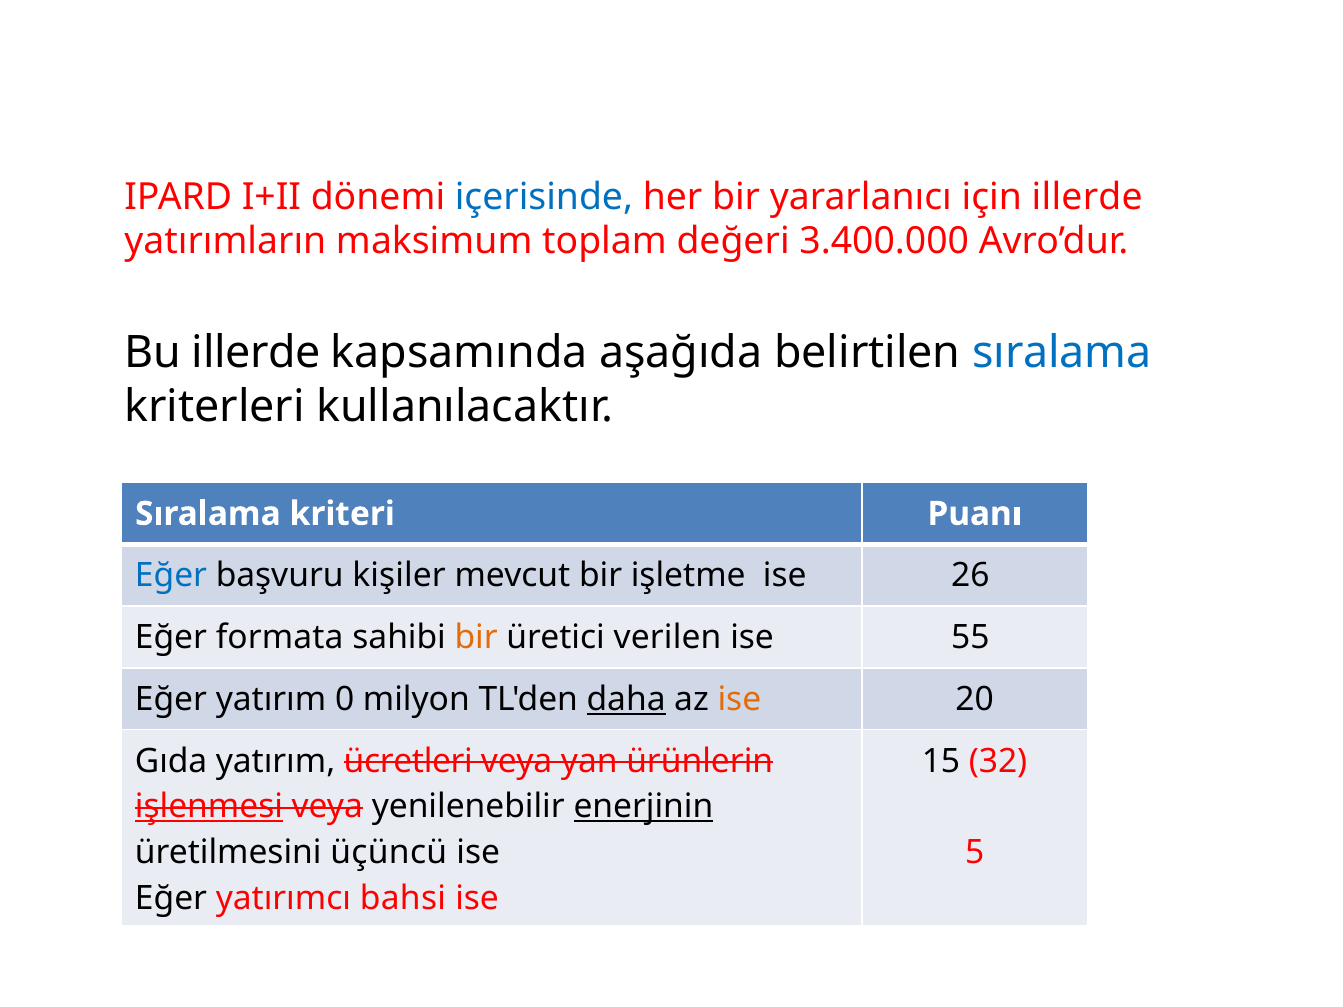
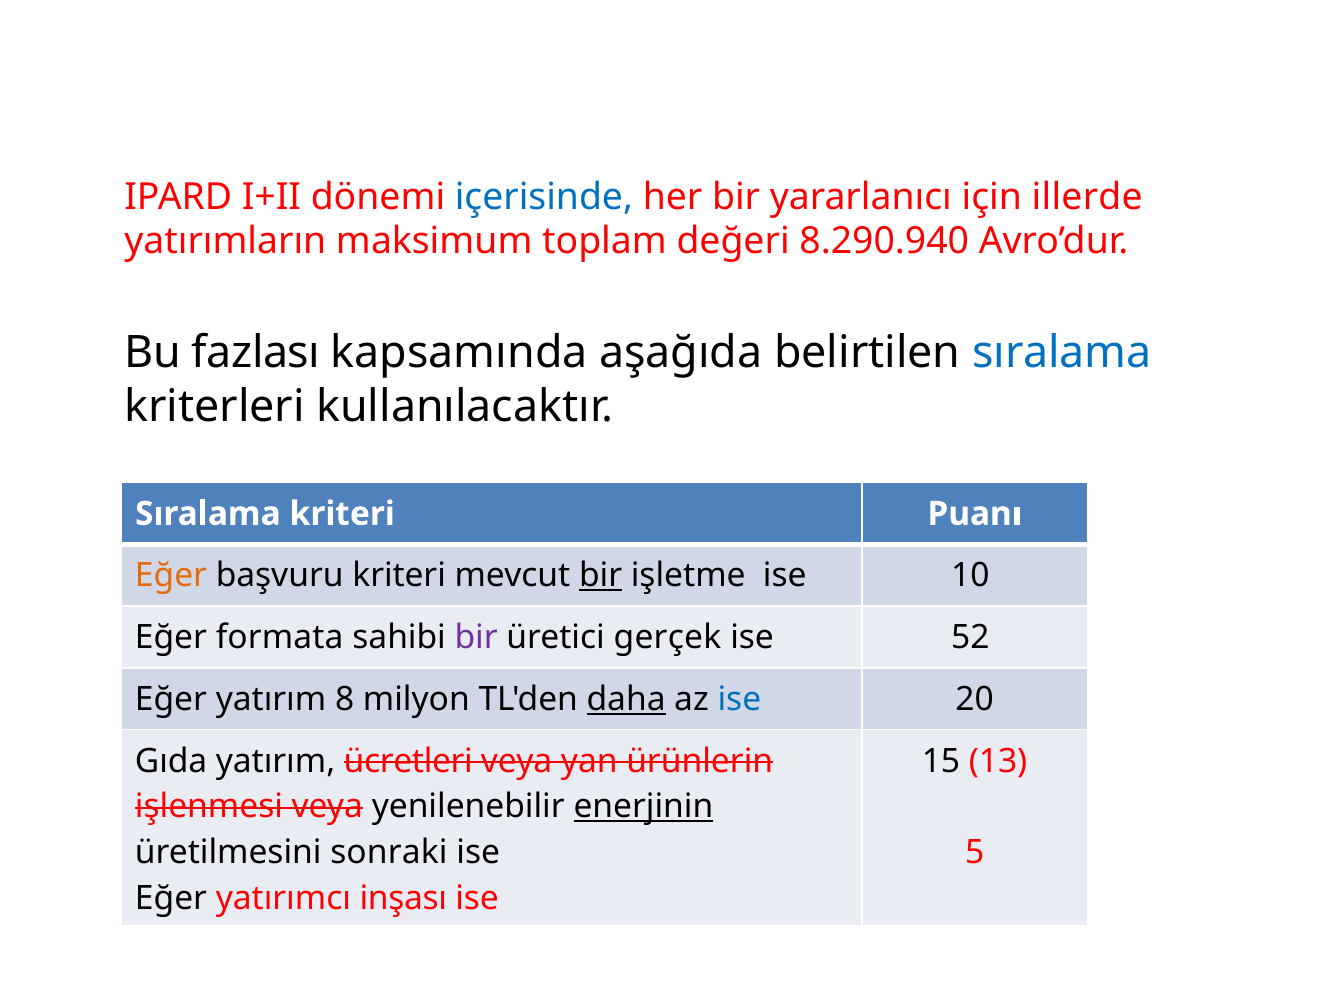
3.400.000: 3.400.000 -> 8.290.940
Bu illerde: illerde -> fazlası
Eğer at (171, 576) colour: blue -> orange
başvuru kişiler: kişiler -> kriteri
bir at (601, 576) underline: none -> present
26: 26 -> 10
bir at (476, 638) colour: orange -> purple
verilen: verilen -> gerçek
55: 55 -> 52
0: 0 -> 8
ise at (739, 699) colour: orange -> blue
32: 32 -> 13
işlenmesi underline: present -> none
üçüncü: üçüncü -> sonraki
bahsi: bahsi -> inşası
